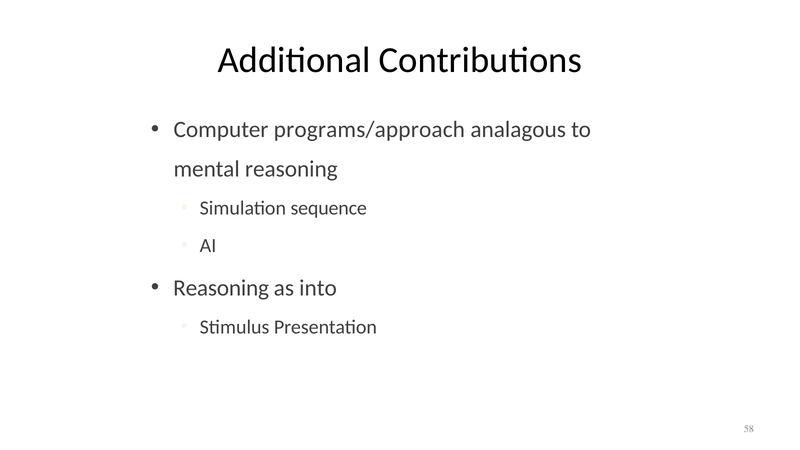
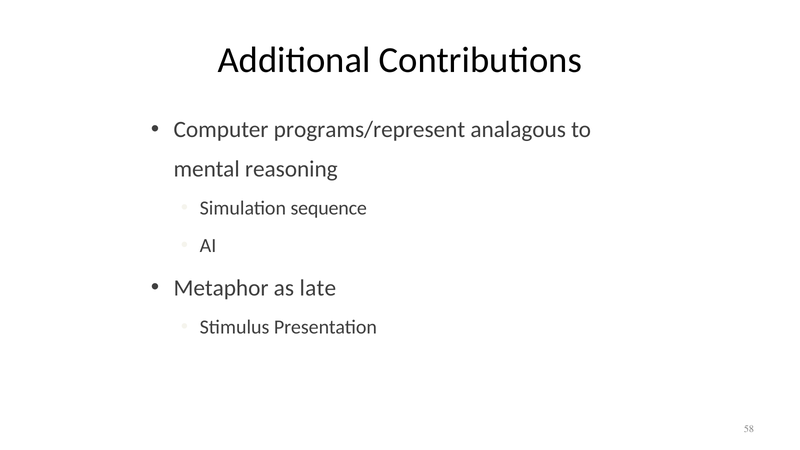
programs/approach: programs/approach -> programs/represent
Reasoning at (221, 288): Reasoning -> Metaphor
into: into -> late
